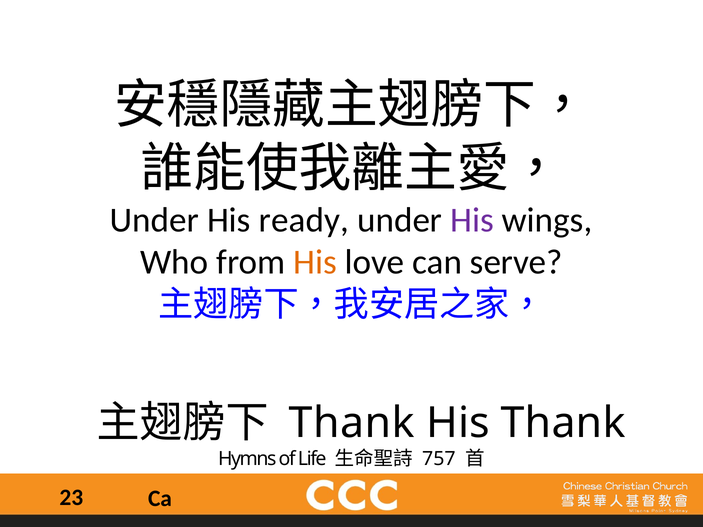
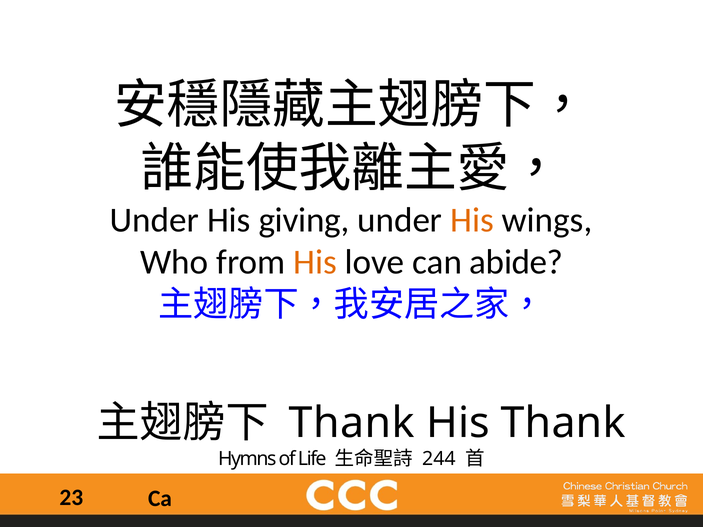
ready: ready -> giving
His at (472, 220) colour: purple -> orange
serve: serve -> abide
757: 757 -> 244
